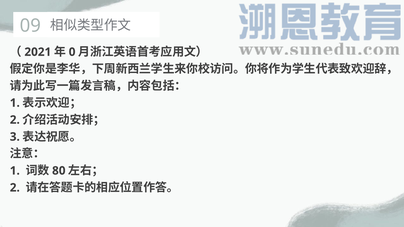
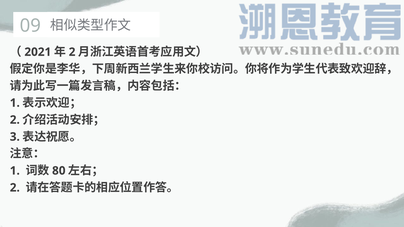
0 at (72, 52): 0 -> 2
